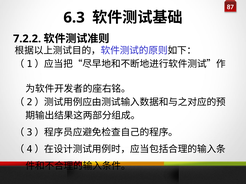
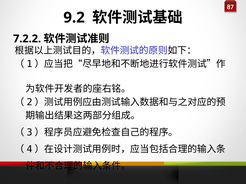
6.3: 6.3 -> 9.2
